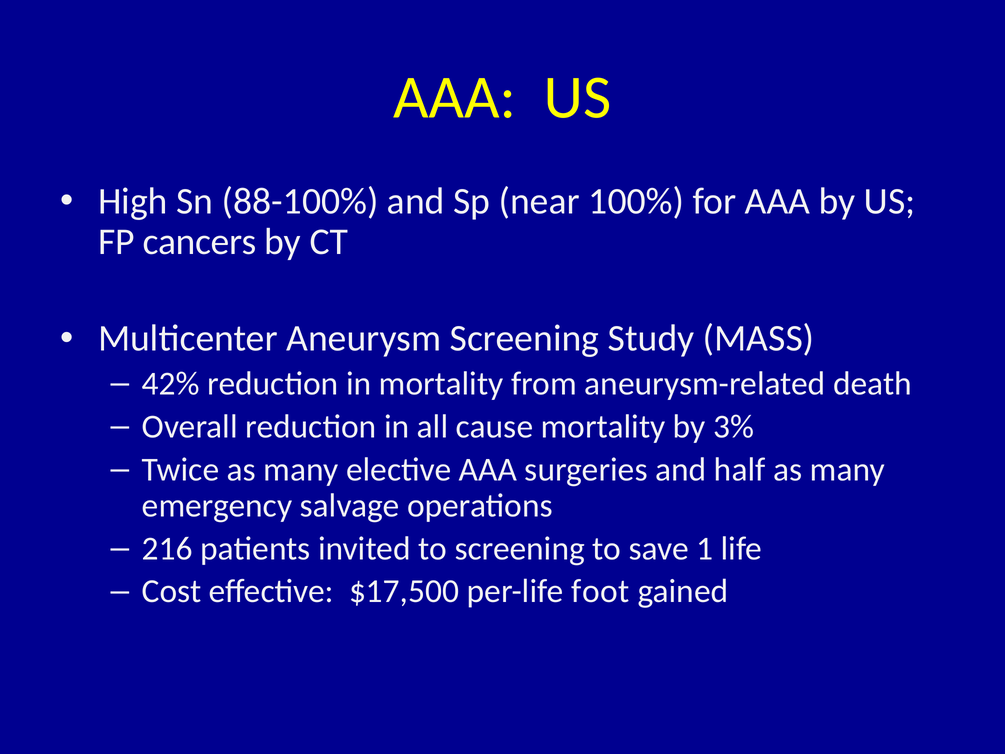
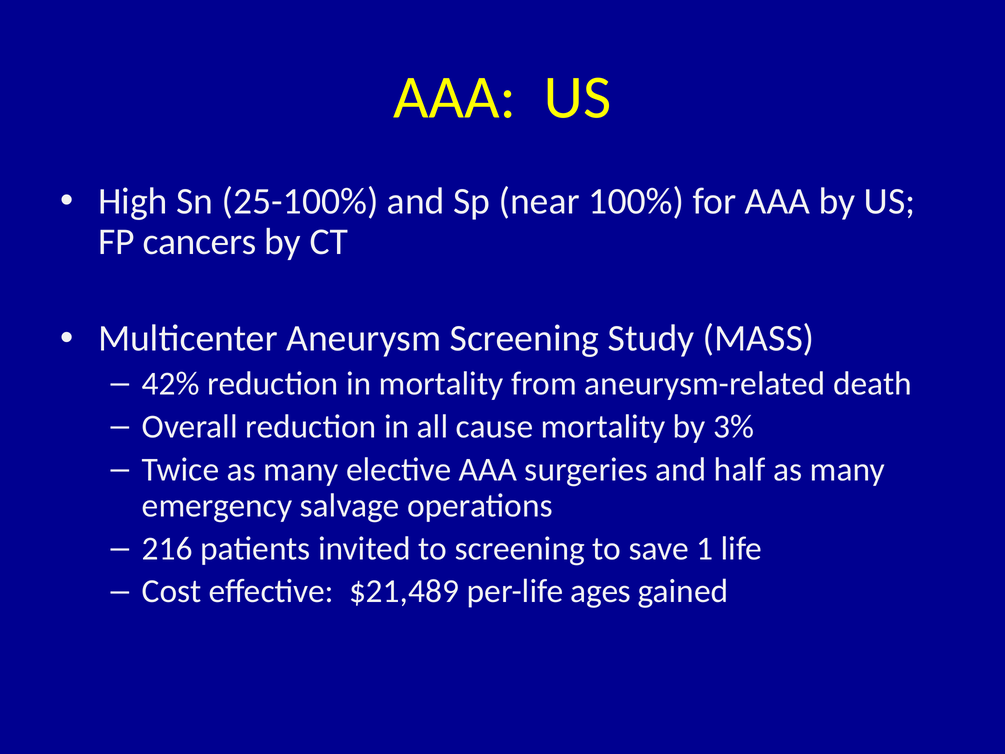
88-100%: 88-100% -> 25-100%
$17,500: $17,500 -> $21,489
foot: foot -> ages
